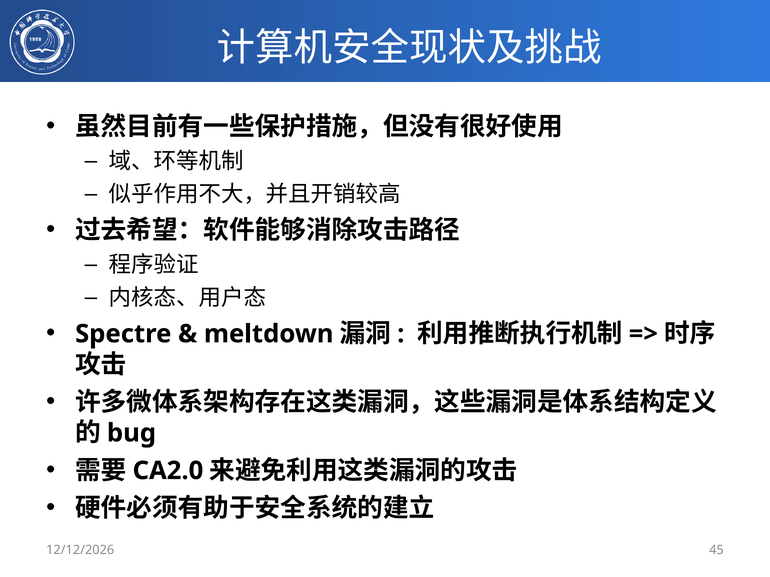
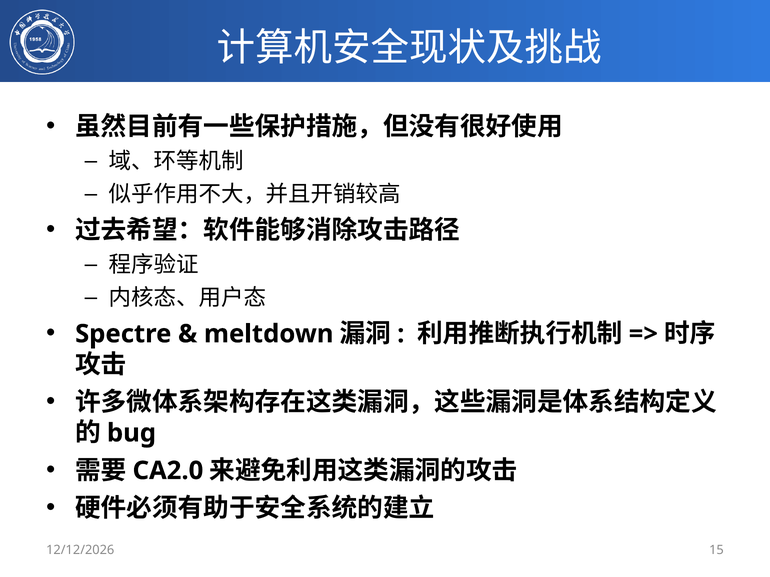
45: 45 -> 15
